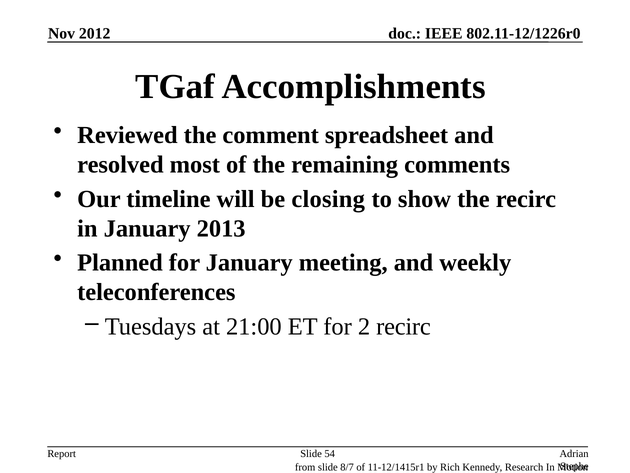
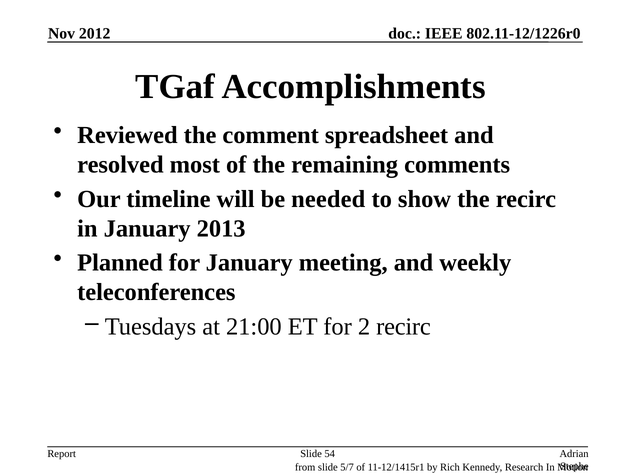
closing: closing -> needed
8/7: 8/7 -> 5/7
